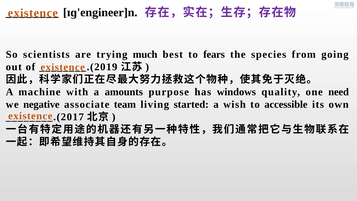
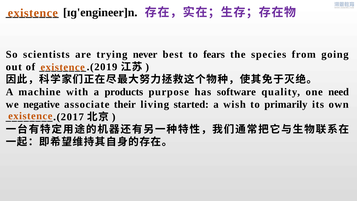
much: much -> never
amounts: amounts -> products
windows: windows -> software
team: team -> their
accessible: accessible -> primarily
